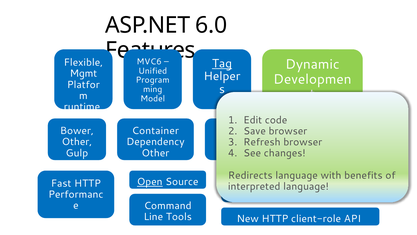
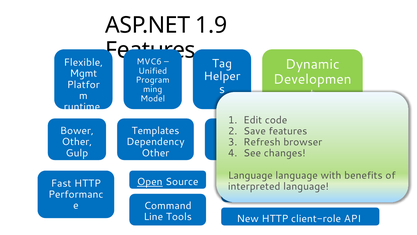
6.0: 6.0 -> 1.9
Tag underline: present -> none
Container at (155, 131): Container -> Templates
browser at (288, 131): browser -> features
Redirects at (250, 175): Redirects -> Language
